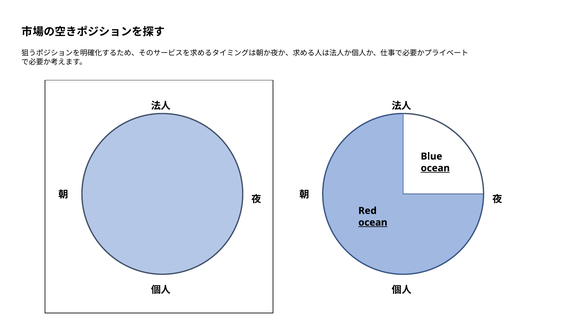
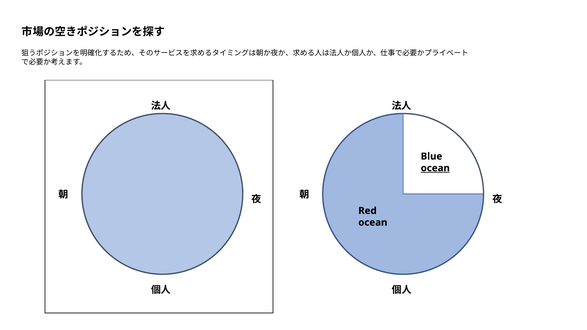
ocean at (373, 223) underline: present -> none
